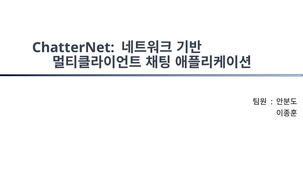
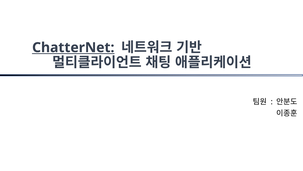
ChatterNet underline: none -> present
